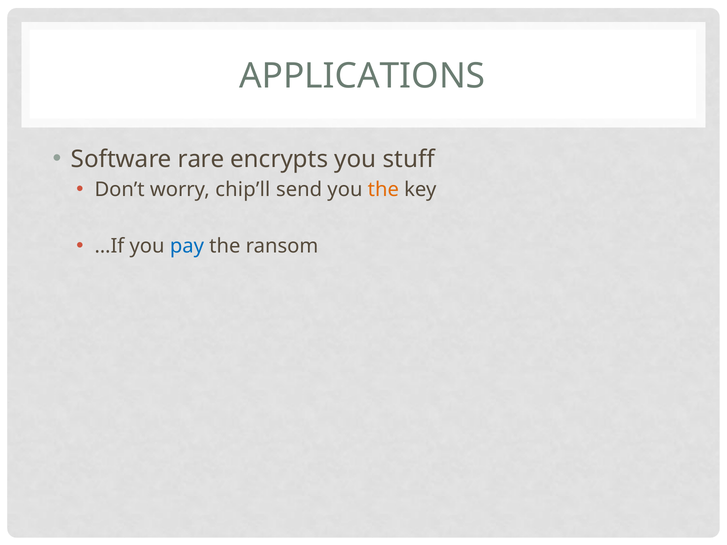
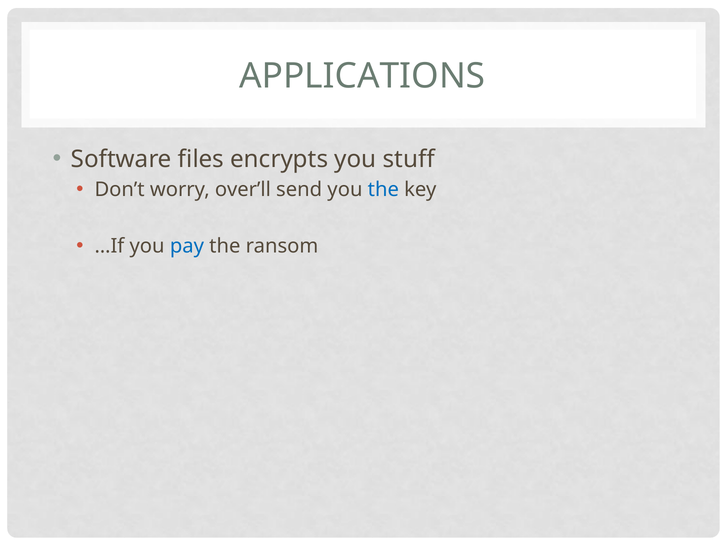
rare: rare -> files
chip’ll: chip’ll -> over’ll
the at (383, 190) colour: orange -> blue
